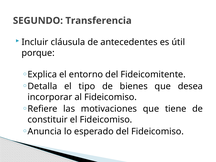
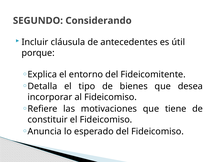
Transferencia: Transferencia -> Considerando
